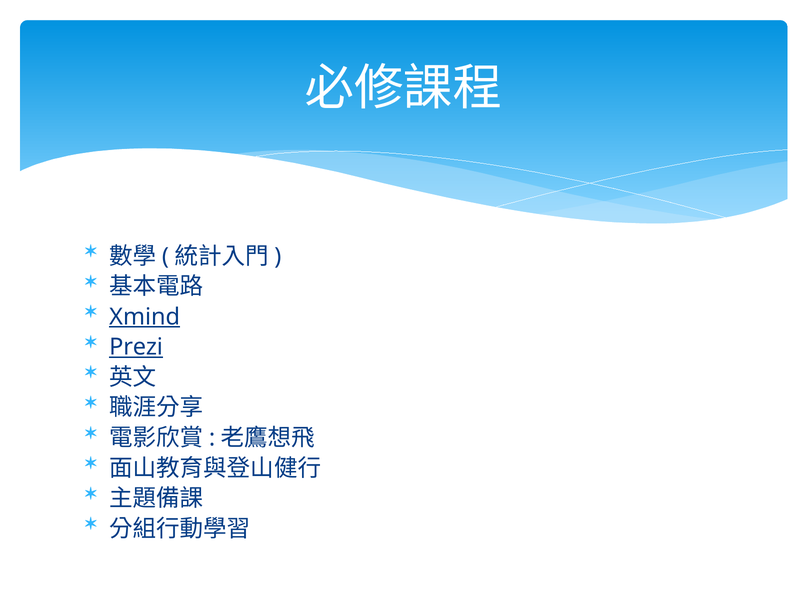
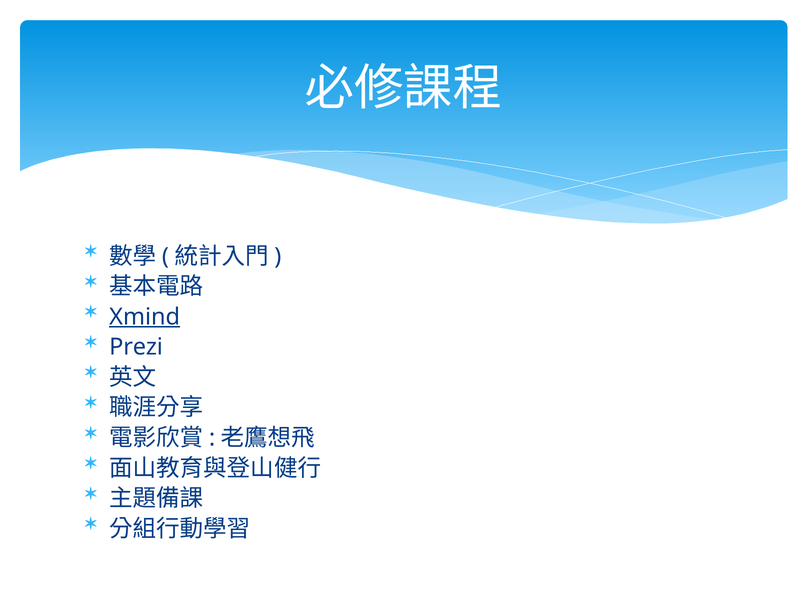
Prezi underline: present -> none
